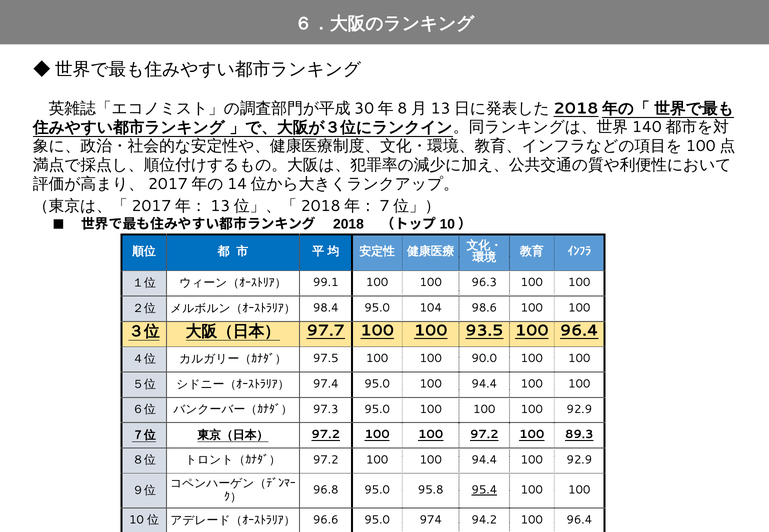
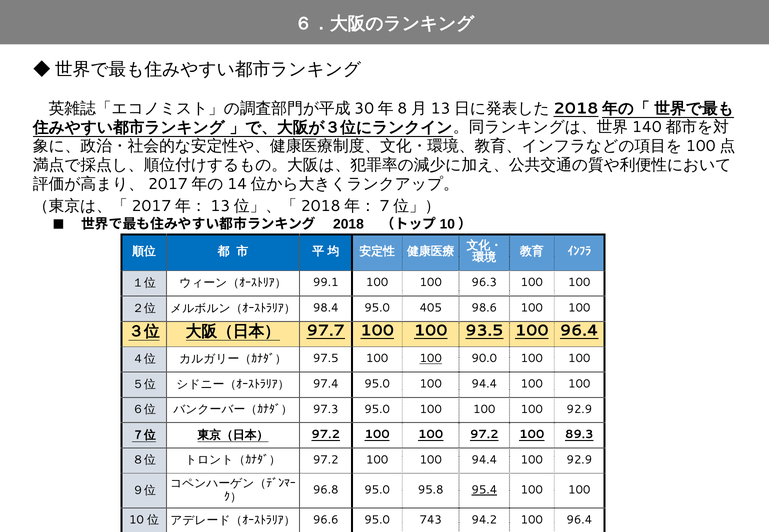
104: 104 -> 405
100 at (431, 359) underline: none -> present
974: 974 -> 743
